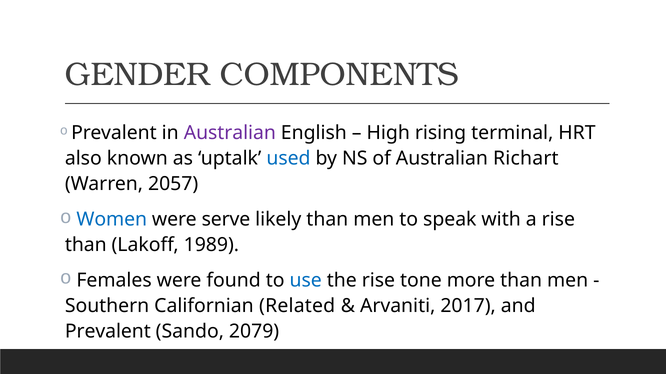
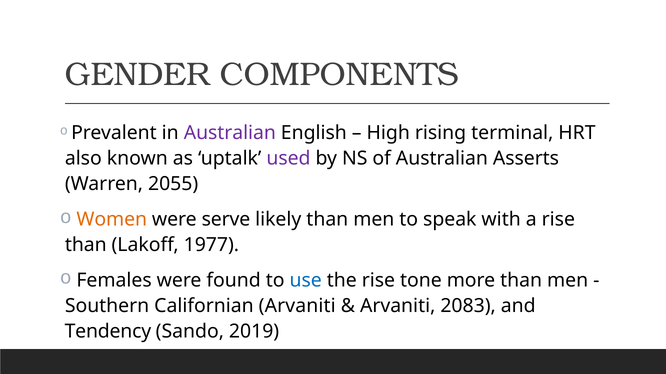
used colour: blue -> purple
Richart: Richart -> Asserts
2057: 2057 -> 2055
Women colour: blue -> orange
1989: 1989 -> 1977
Californian Related: Related -> Arvaniti
2017: 2017 -> 2083
Prevalent at (108, 332): Prevalent -> Tendency
2079: 2079 -> 2019
